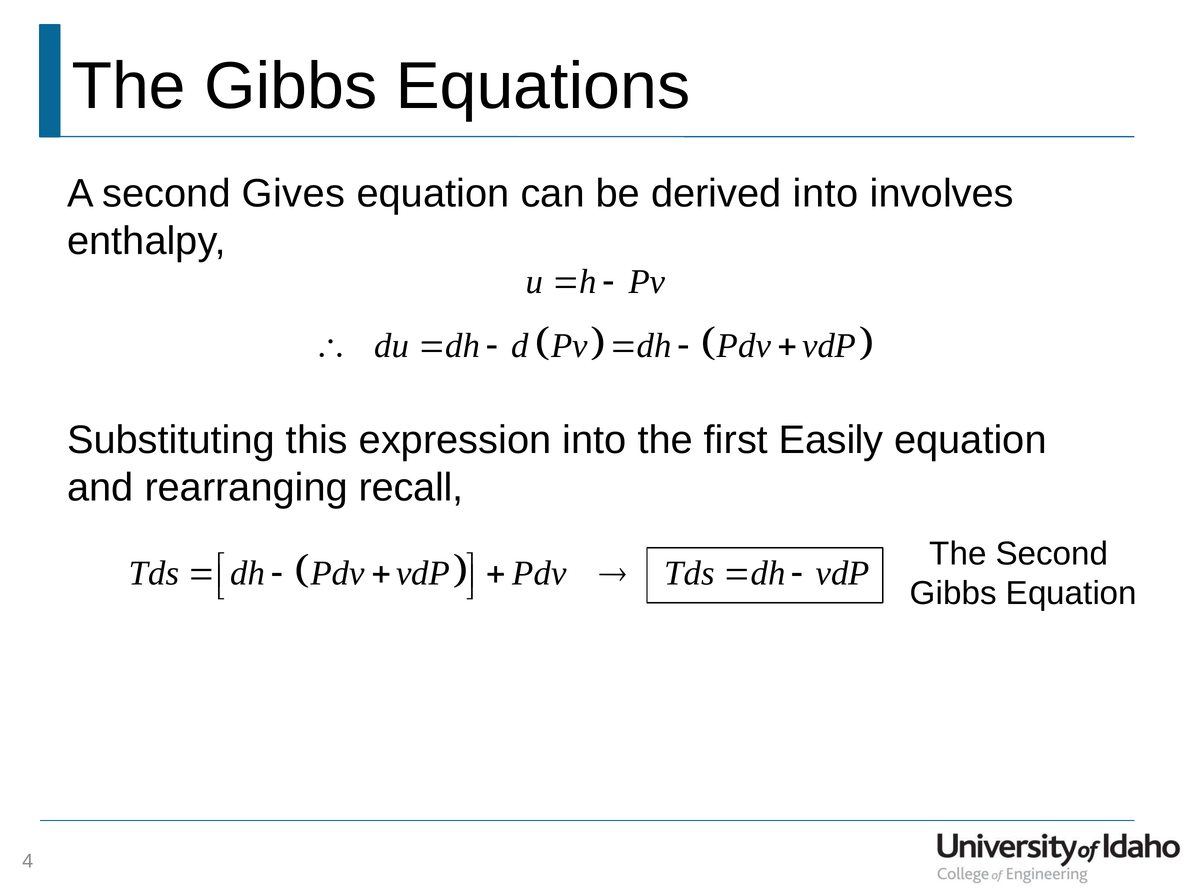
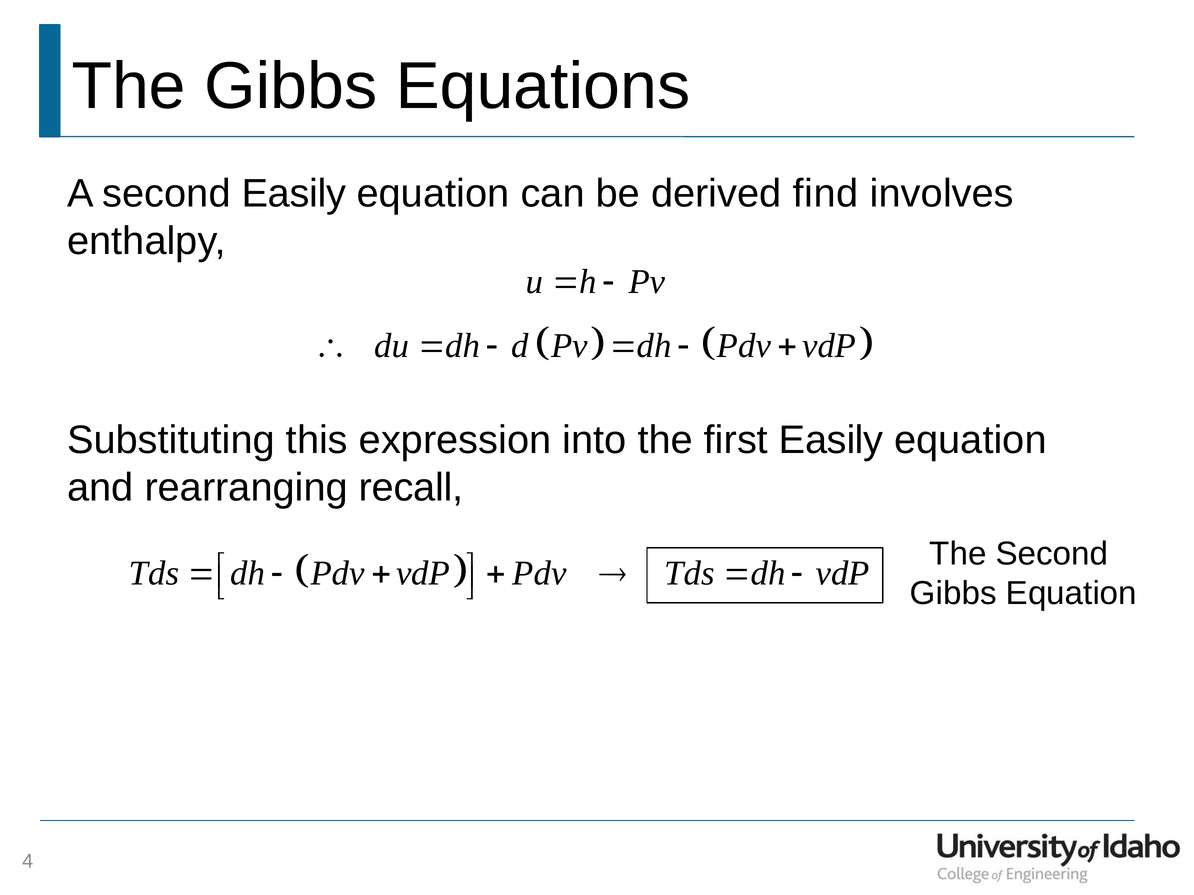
second Gives: Gives -> Easily
derived into: into -> find
